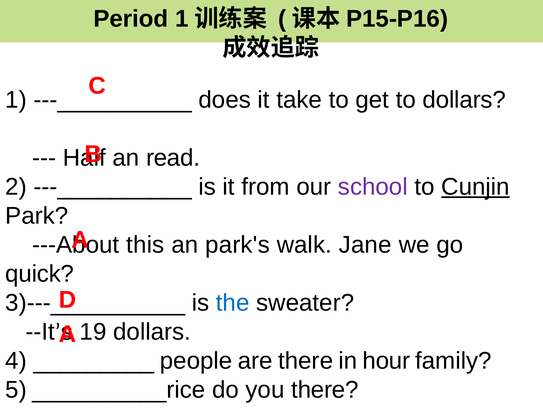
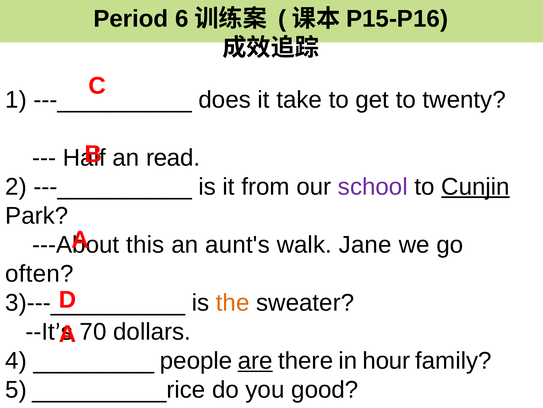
Period 1: 1 -> 6
to dollars: dollars -> twenty
park's: park's -> aunt's
quick: quick -> often
the colour: blue -> orange
19: 19 -> 70
are underline: none -> present
you there: there -> good
